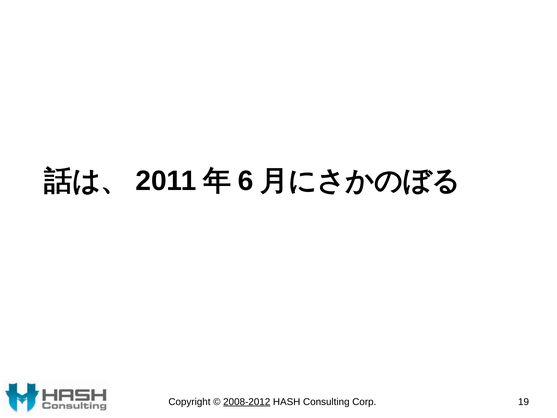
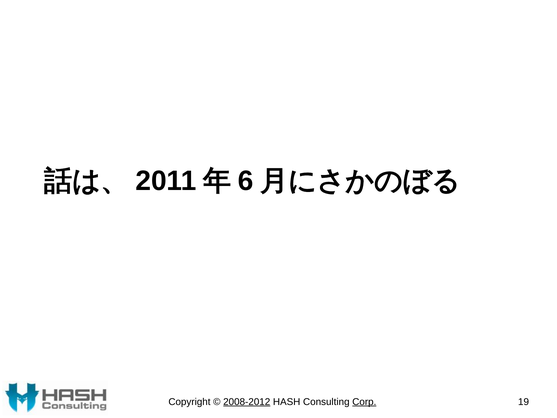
Corp underline: none -> present
